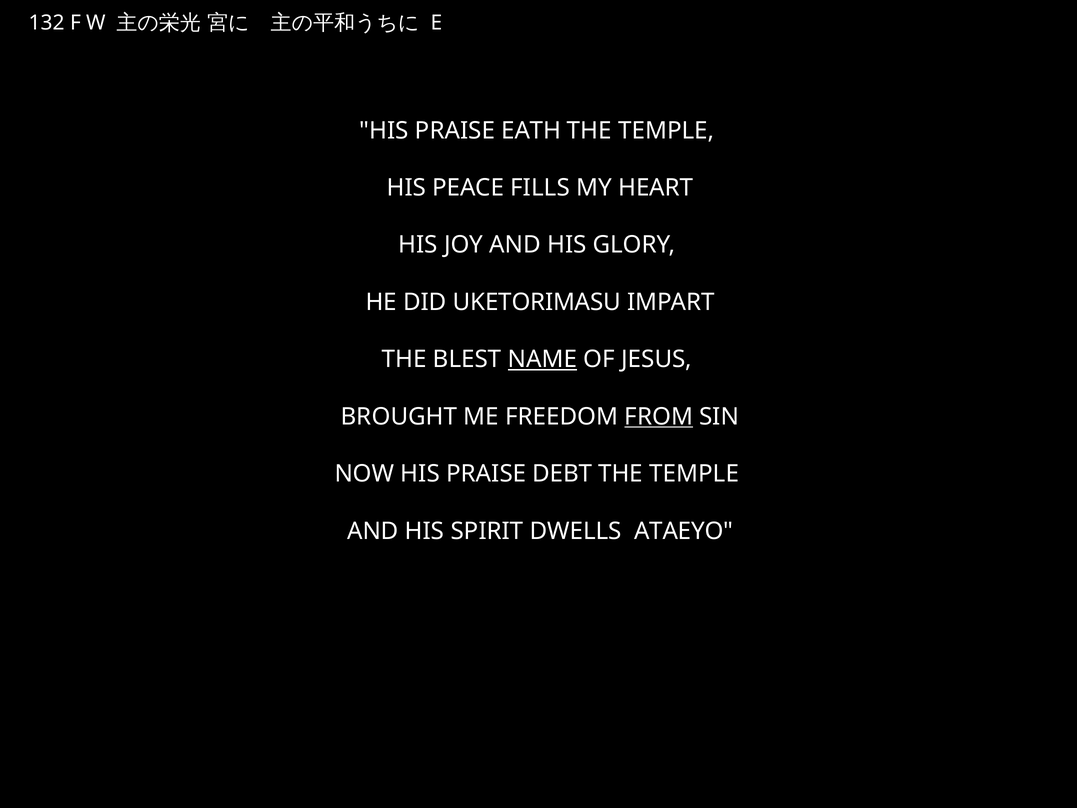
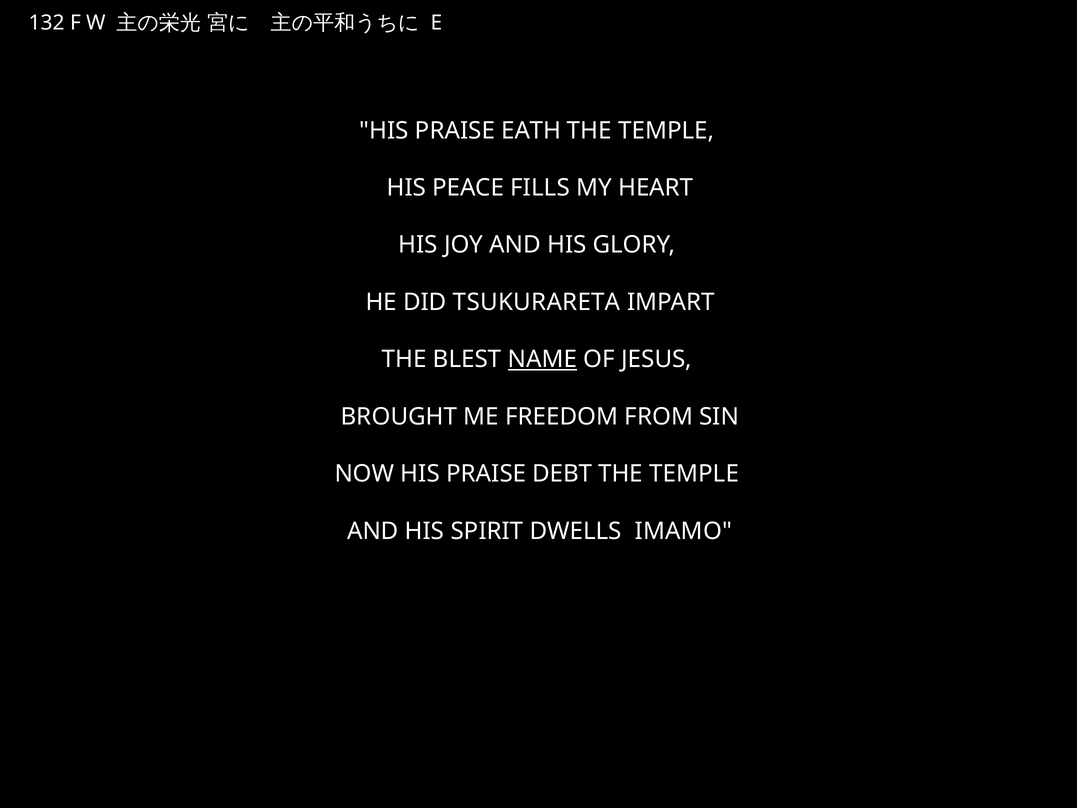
UKETORIMASU: UKETORIMASU -> TSUKURARETA
FROM underline: present -> none
ATAEYO: ATAEYO -> IMAMO
